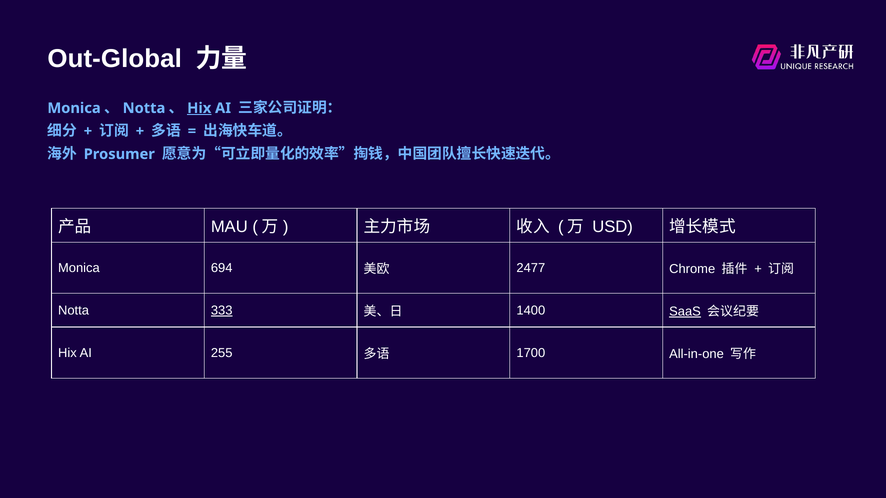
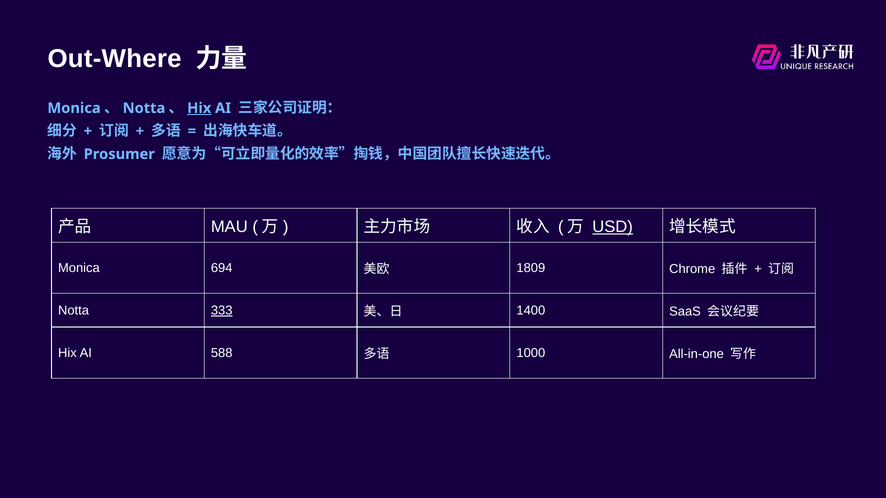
Out-Global: Out-Global -> Out-Where
USD underline: none -> present
2477: 2477 -> 1809
SaaS underline: present -> none
255: 255 -> 588
1700: 1700 -> 1000
